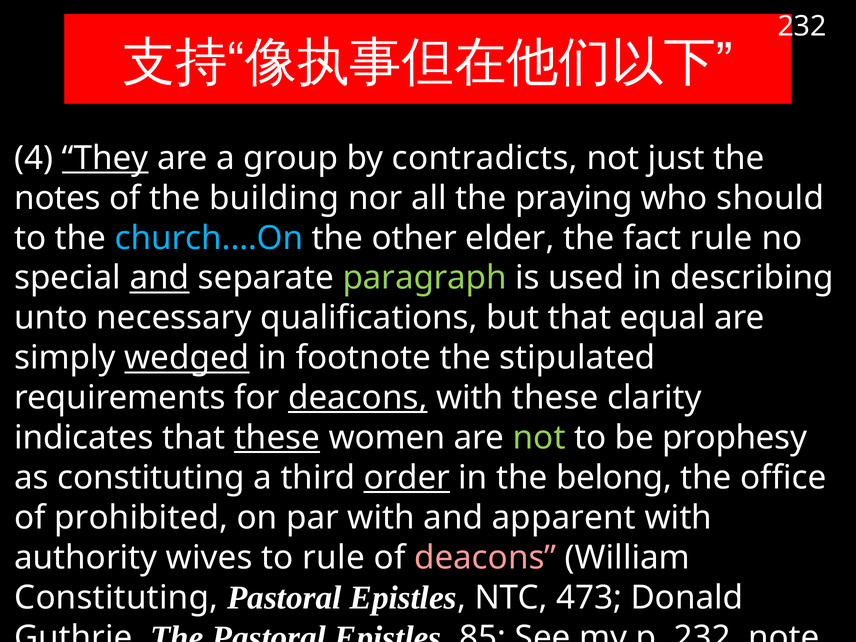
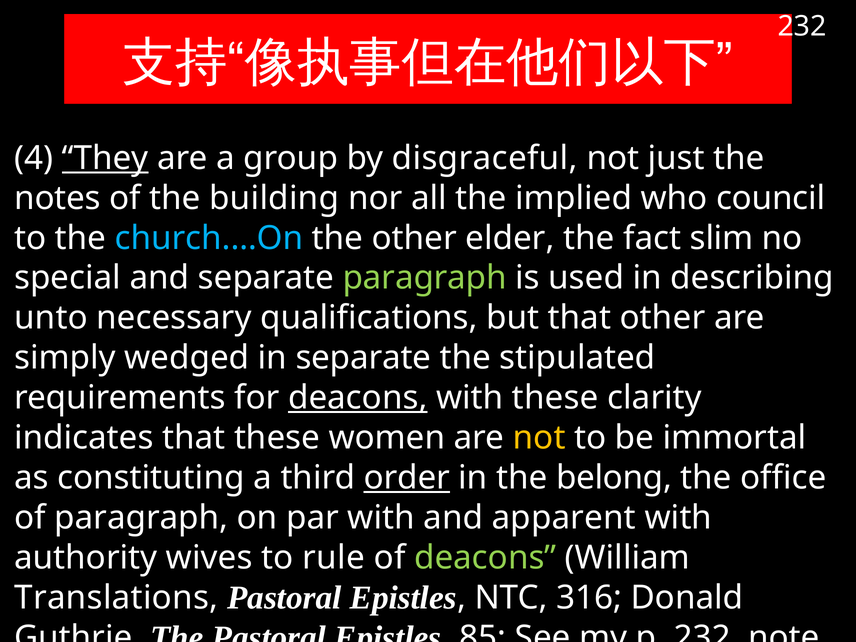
contradicts: contradicts -> disgraceful
praying: praying -> implied
should: should -> council
fact rule: rule -> slim
and at (159, 278) underline: present -> none
that equal: equal -> other
wedged underline: present -> none
in footnote: footnote -> separate
these at (277, 438) underline: present -> none
not at (539, 438) colour: light green -> yellow
prophesy: prophesy -> immortal
of prohibited: prohibited -> paragraph
deacons at (485, 558) colour: pink -> light green
Constituting at (116, 598): Constituting -> Translations
473: 473 -> 316
